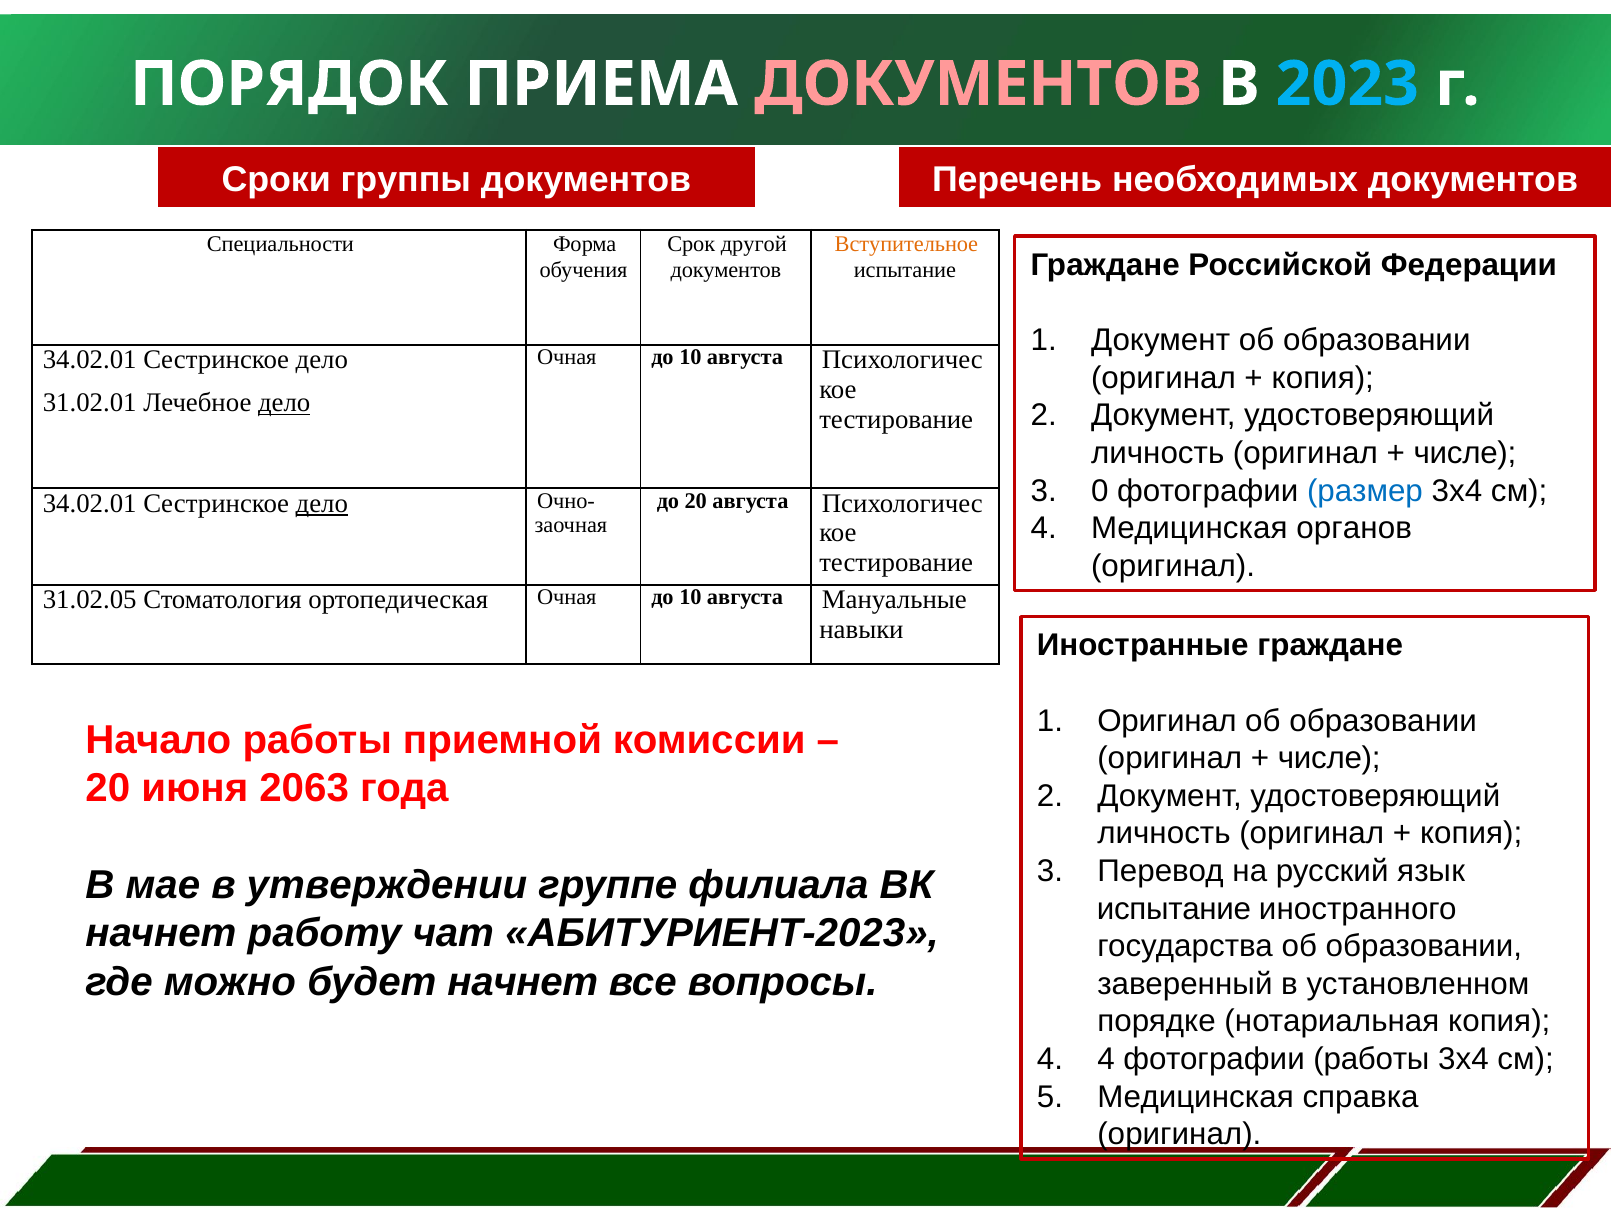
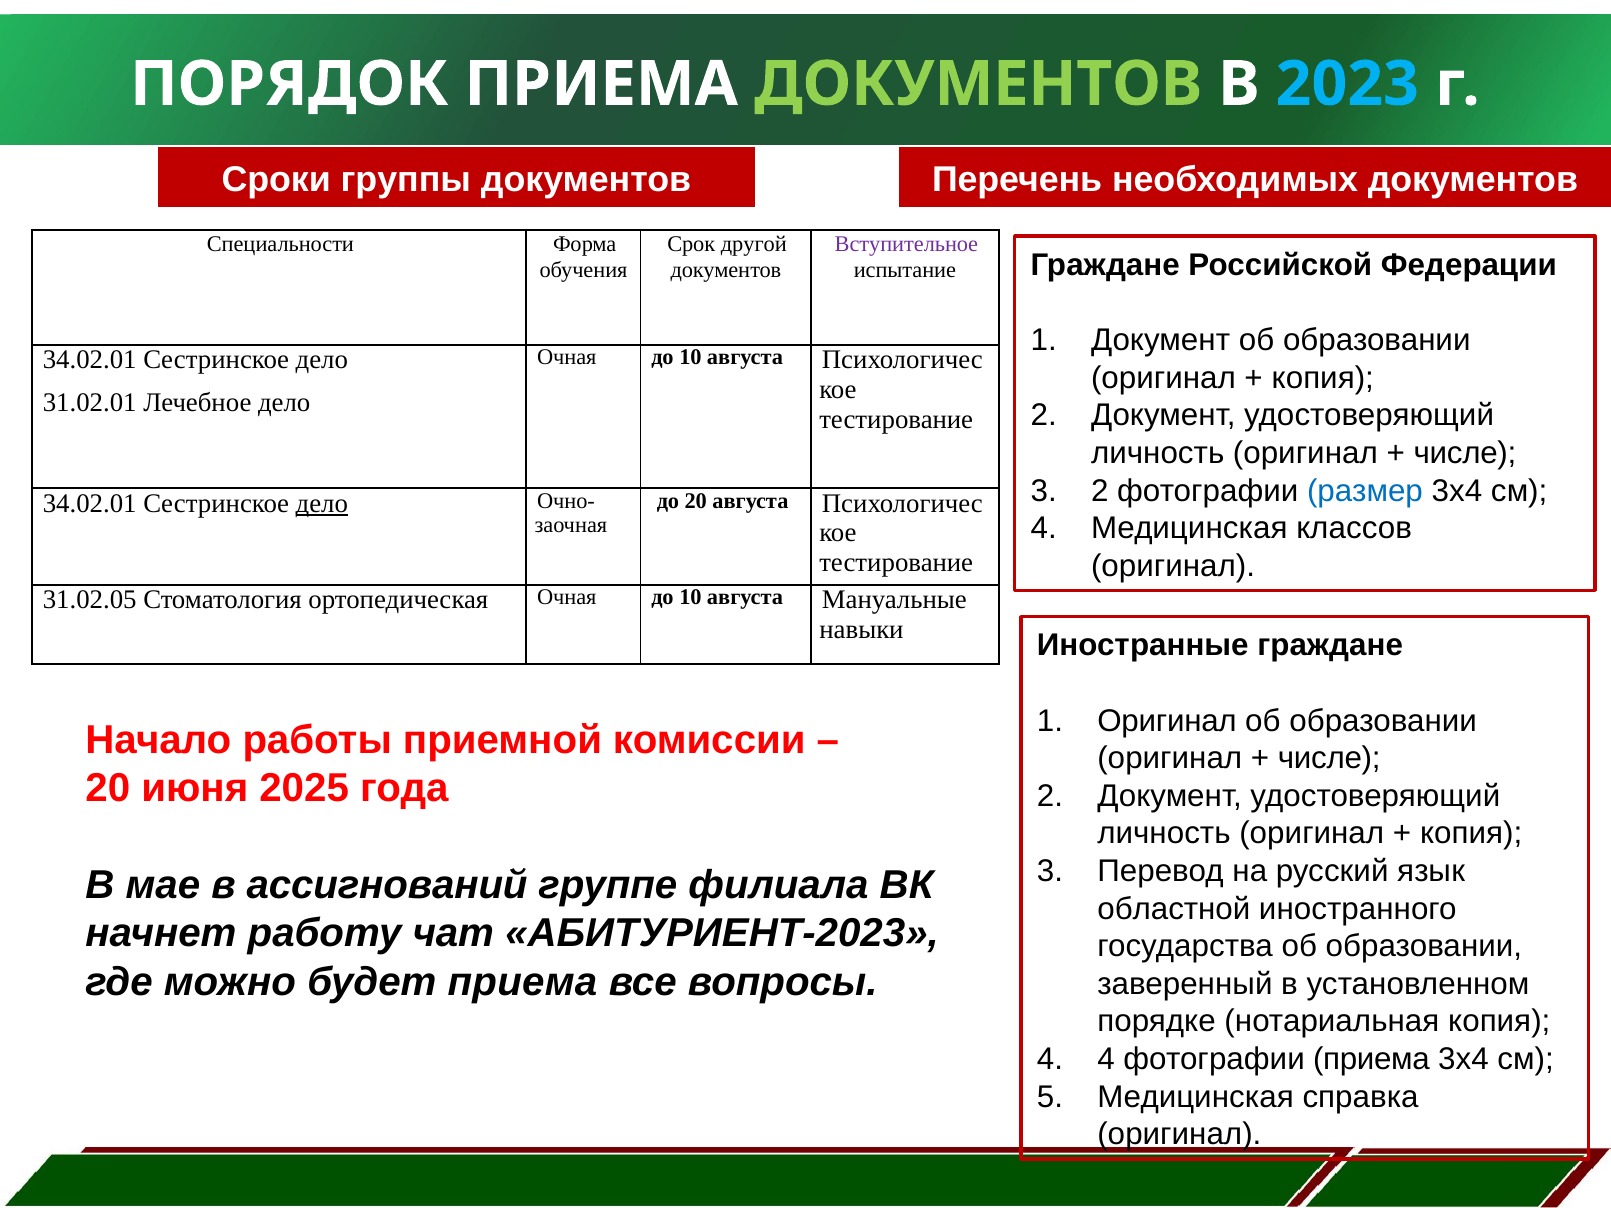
ДОКУМЕНТОВ at (978, 84) colour: pink -> light green
Вступительное colour: orange -> purple
дело at (284, 403) underline: present -> none
0 at (1100, 491): 0 -> 2
органов: органов -> классов
2063: 2063 -> 2025
утверждении: утверждении -> ассигнований
испытание at (1174, 909): испытание -> областной
будет начнет: начнет -> приема
фотографии работы: работы -> приема
